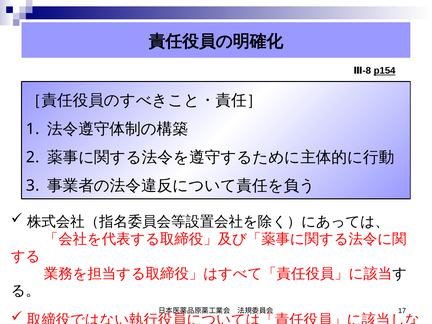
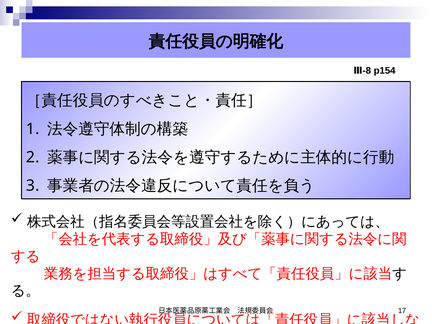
p154 underline: present -> none
